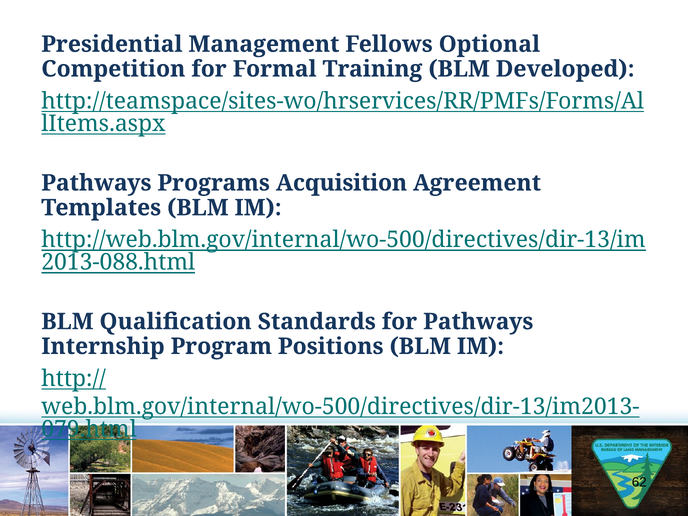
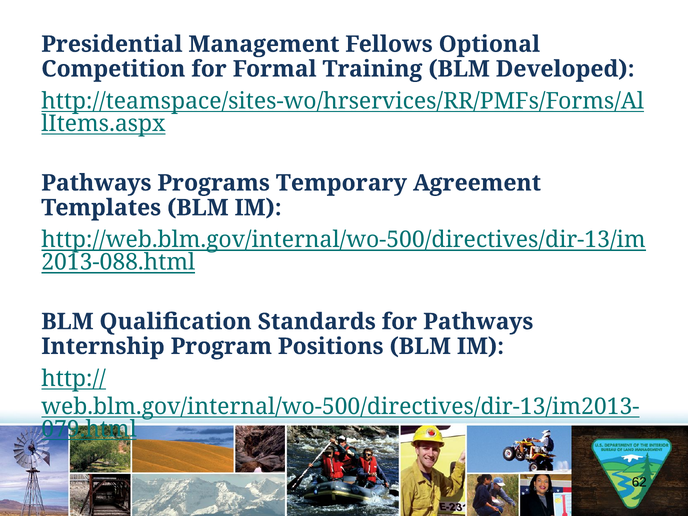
Acquisition: Acquisition -> Temporary
